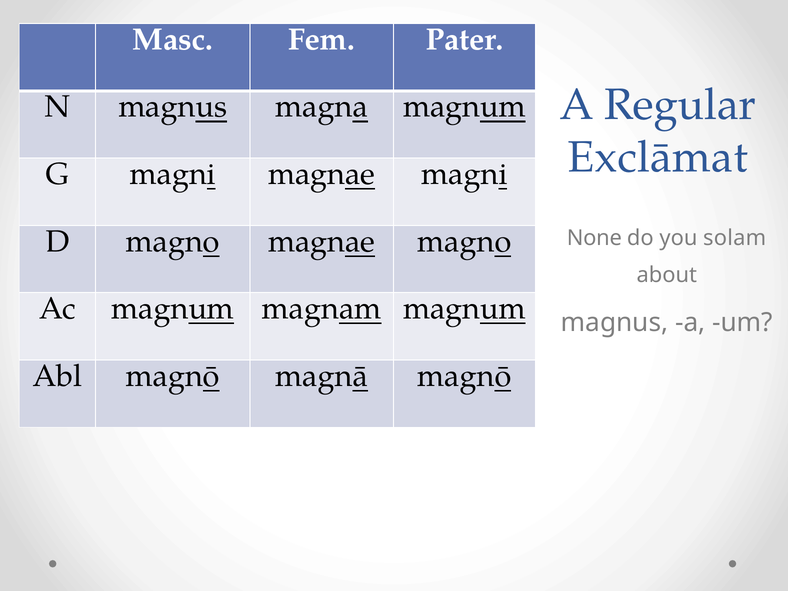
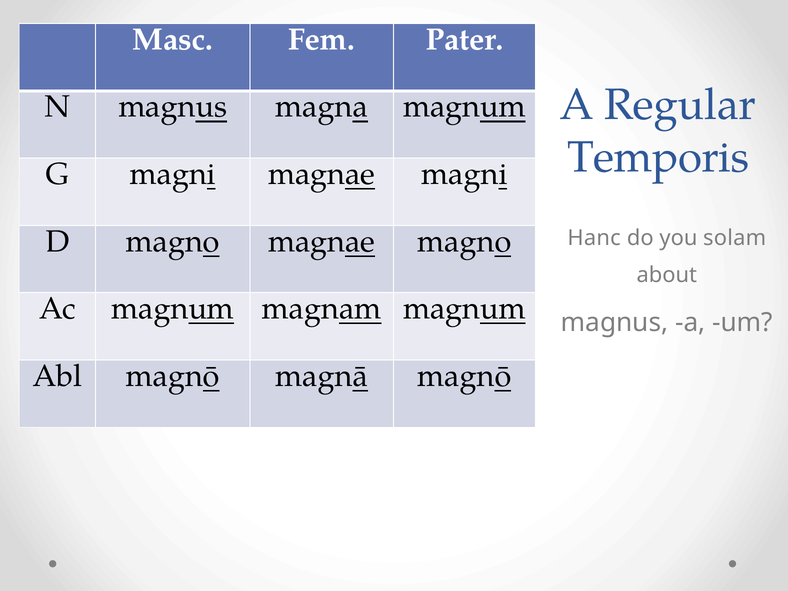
Exclāmat: Exclāmat -> Temporis
None: None -> Hanc
